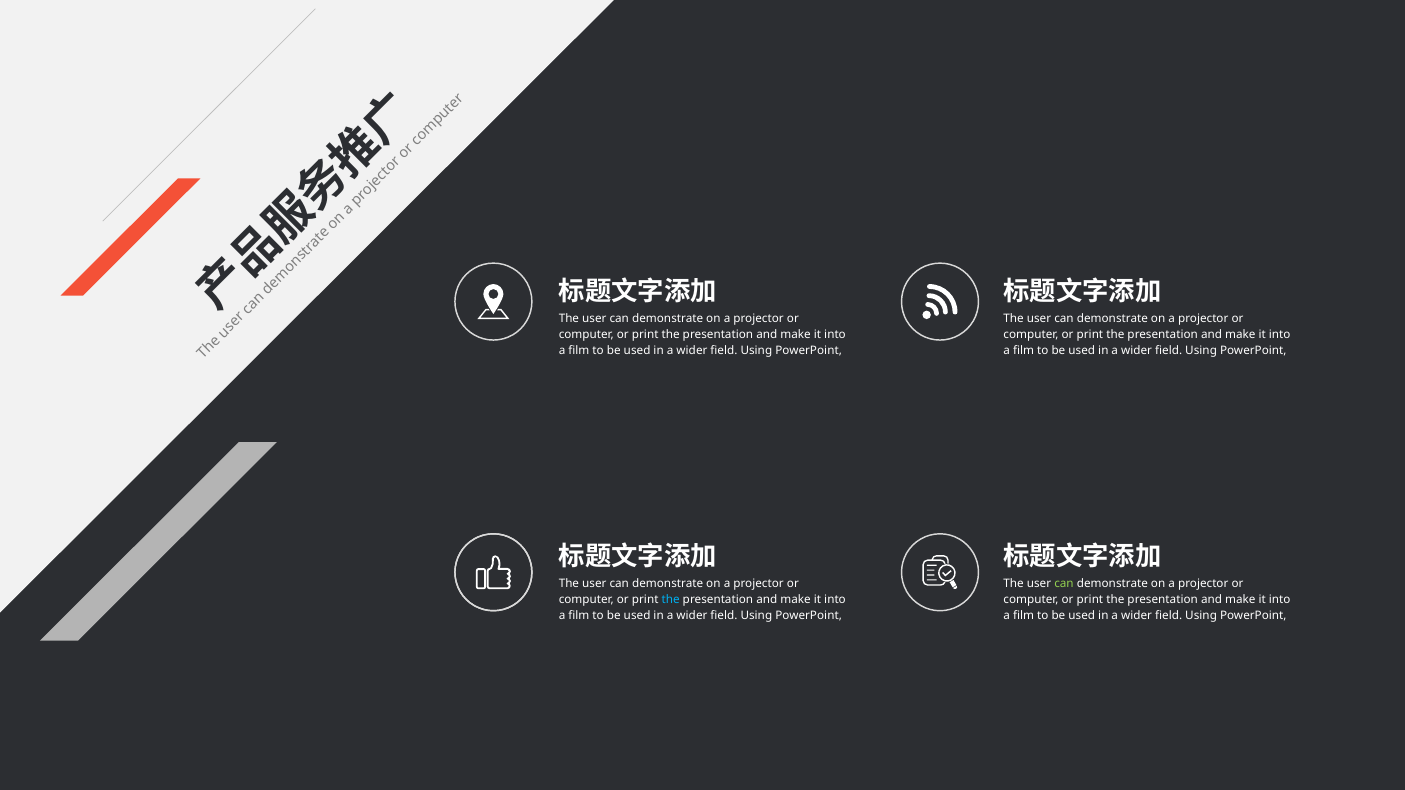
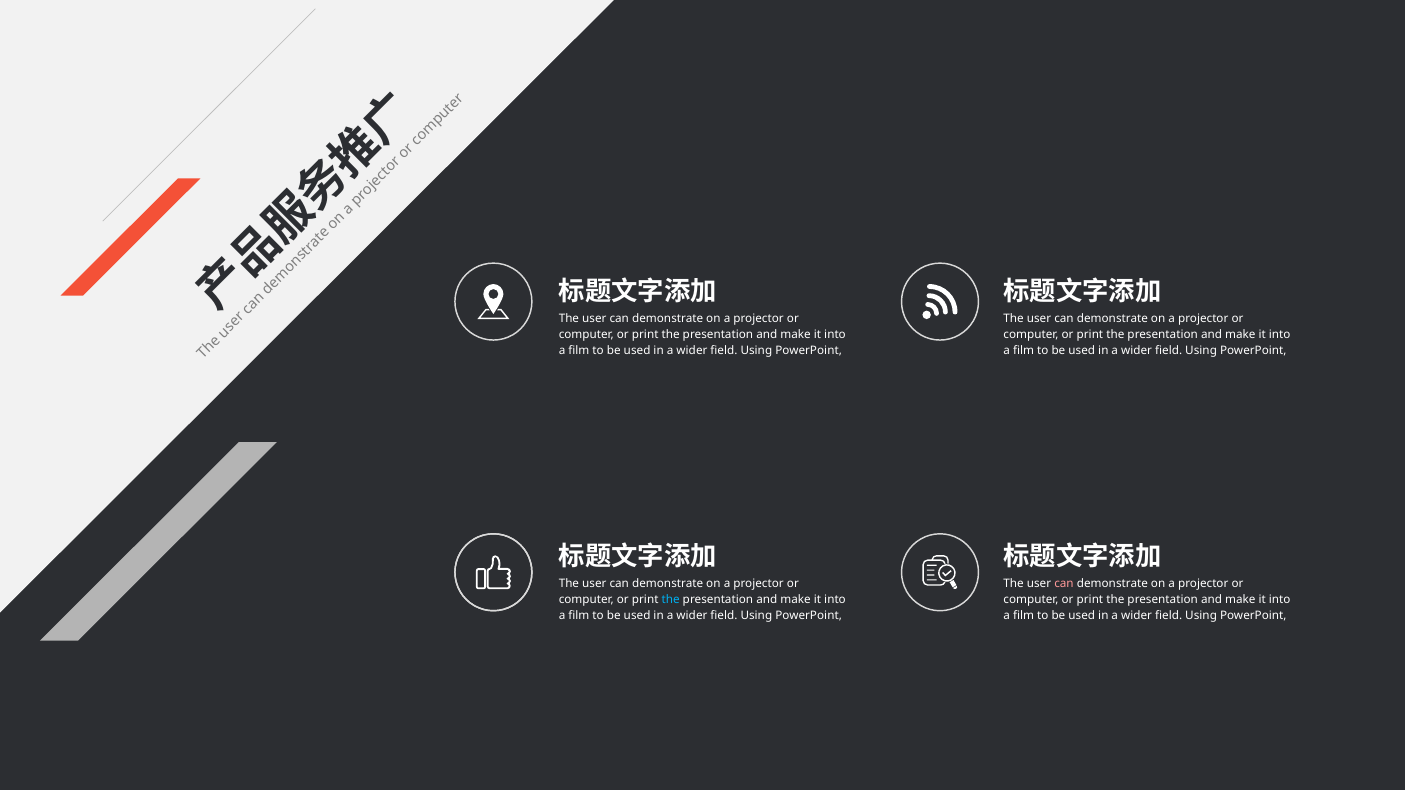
can at (1064, 584) colour: light green -> pink
